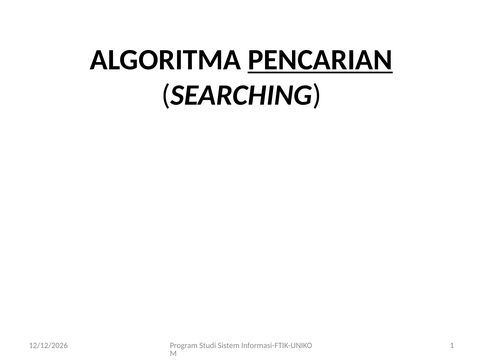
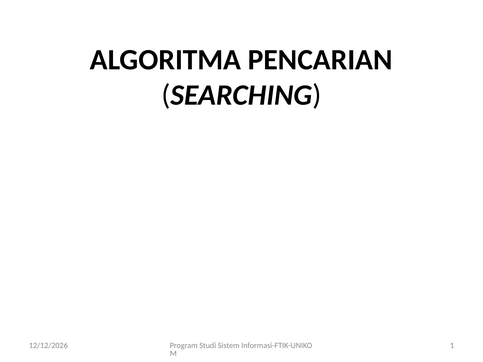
PENCARIAN underline: present -> none
